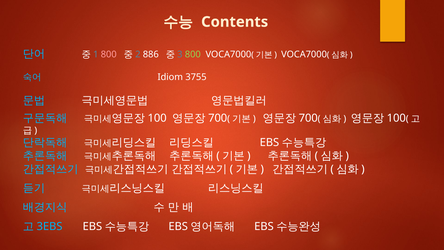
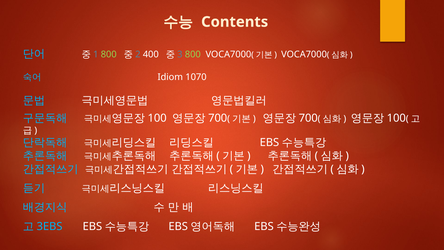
800 at (109, 54) colour: pink -> light green
886: 886 -> 400
3755: 3755 -> 1070
